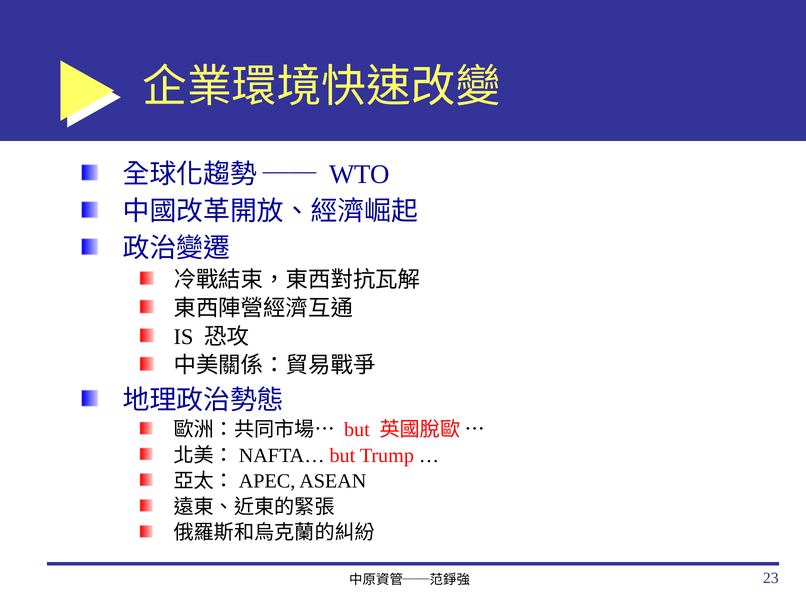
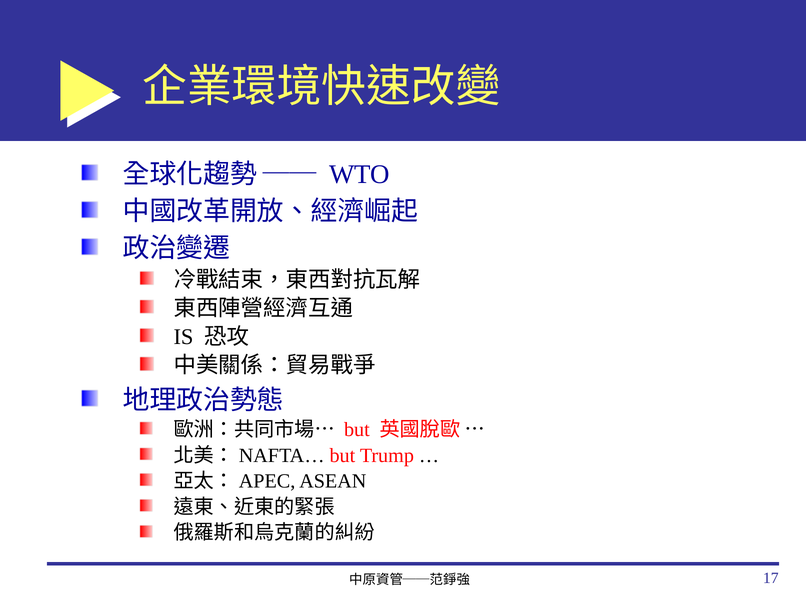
23: 23 -> 17
